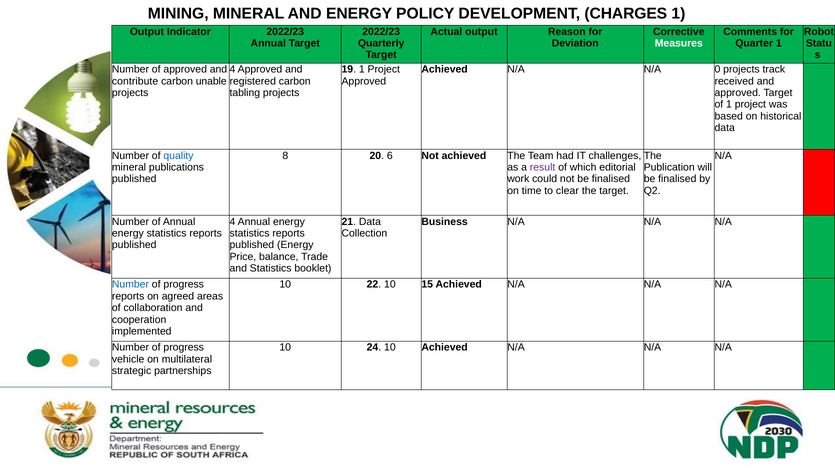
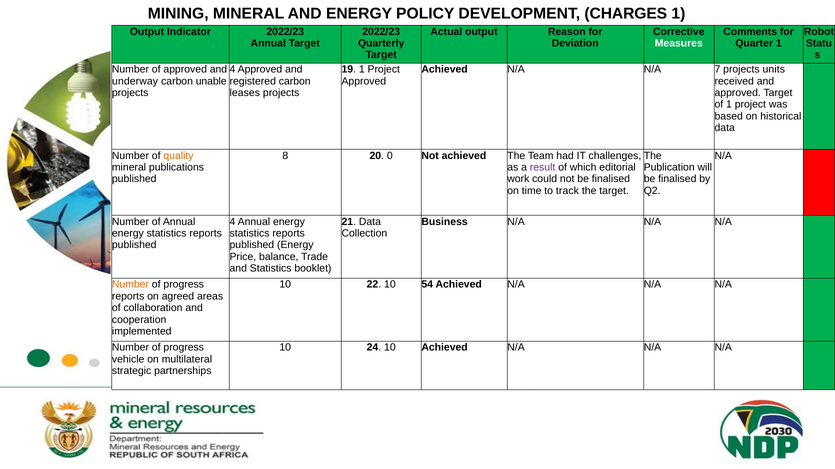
0: 0 -> 7
track: track -> units
contribute: contribute -> underway
tabling: tabling -> leases
quality colour: blue -> orange
6: 6 -> 0
clear: clear -> track
Number at (130, 285) colour: blue -> orange
15: 15 -> 54
